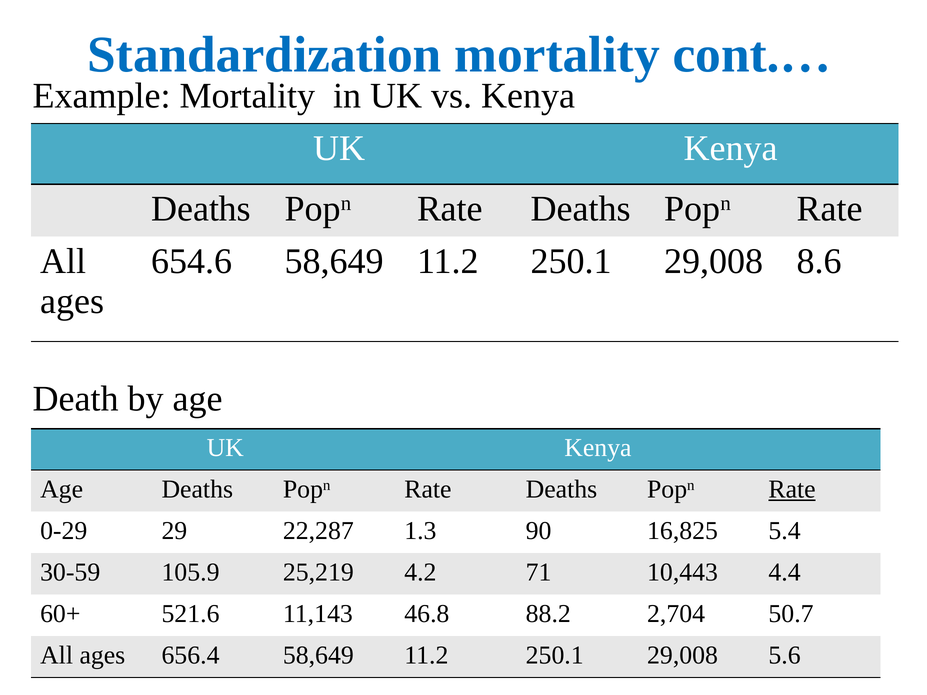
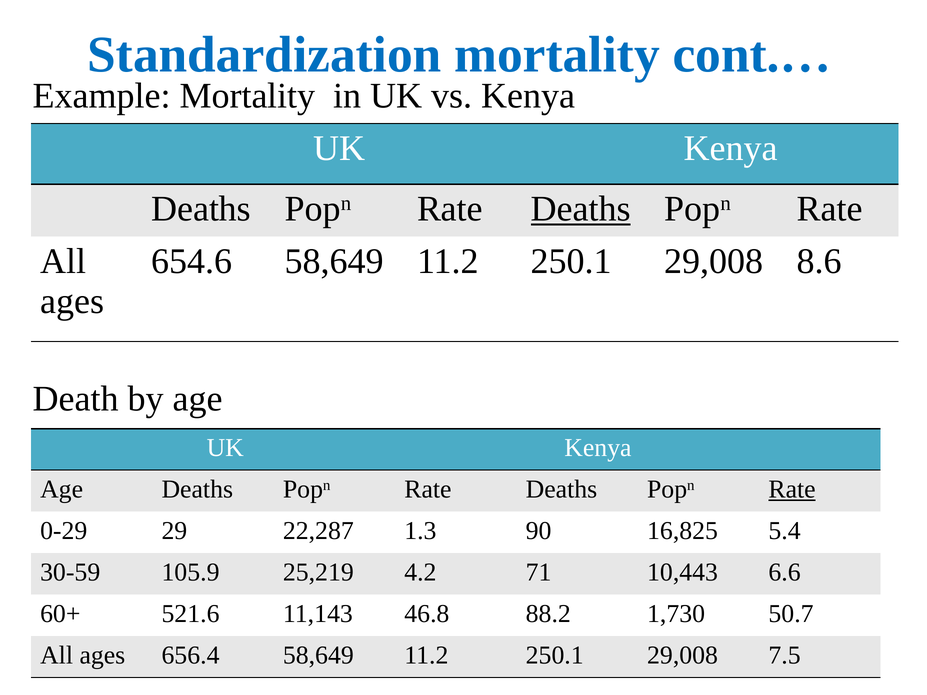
Deaths at (581, 209) underline: none -> present
4.4: 4.4 -> 6.6
2,704: 2,704 -> 1,730
5.6: 5.6 -> 7.5
